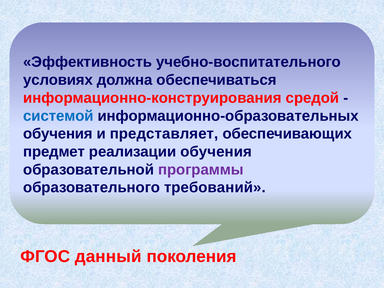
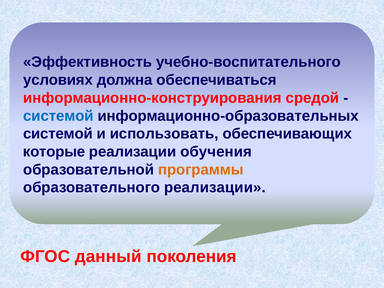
обучения at (58, 134): обучения -> системой
представляет: представляет -> использовать
предмет: предмет -> которые
программы colour: purple -> orange
образовательного требований: требований -> реализации
